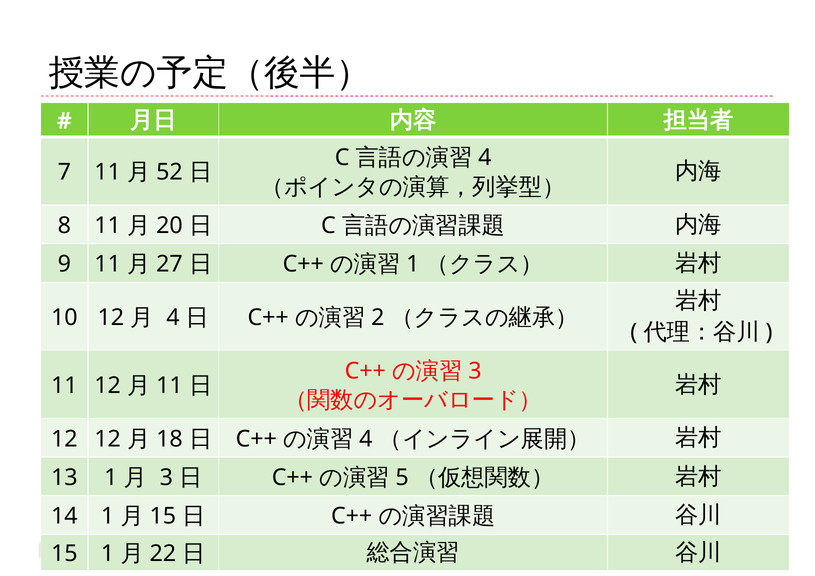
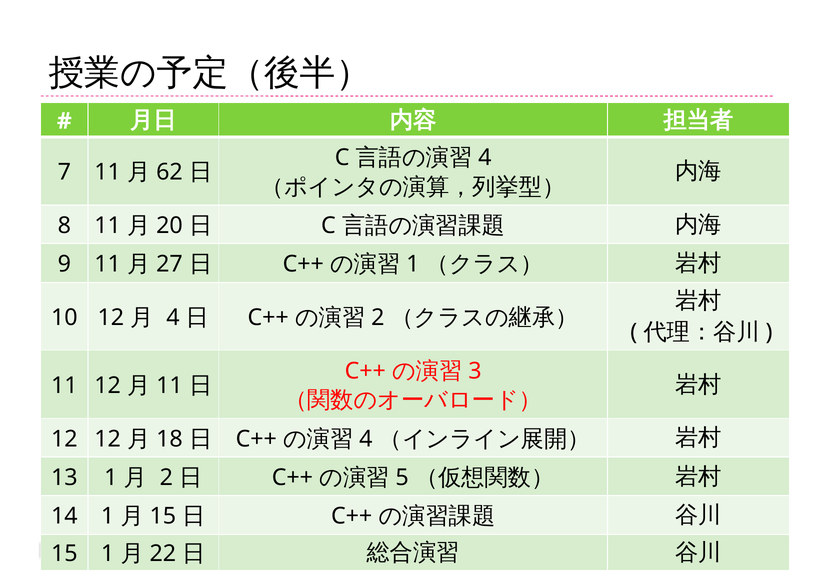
52: 52 -> 62
3 at (166, 478): 3 -> 2
